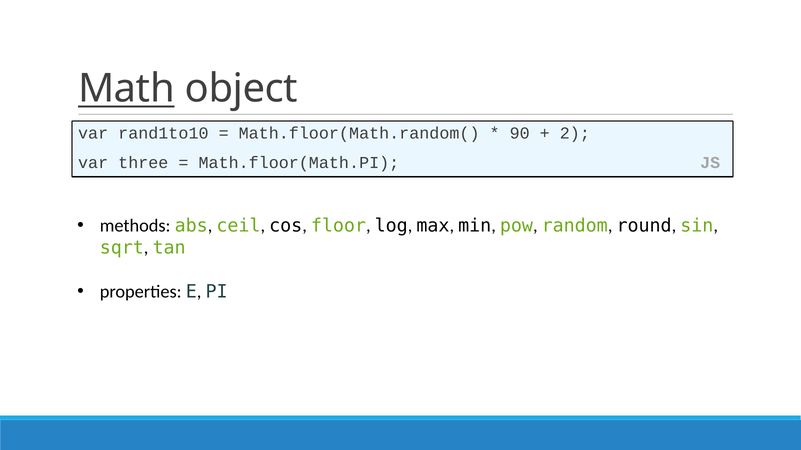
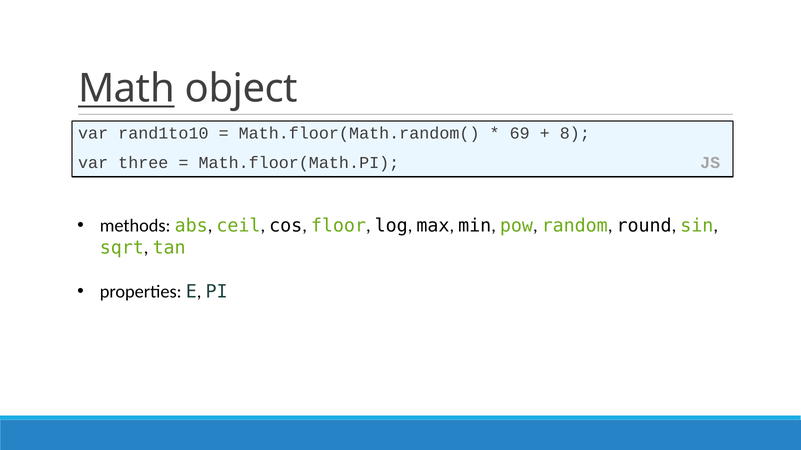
90: 90 -> 69
2: 2 -> 8
